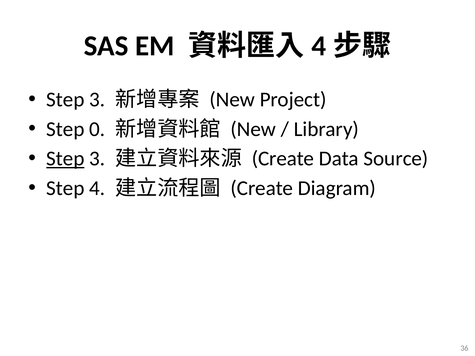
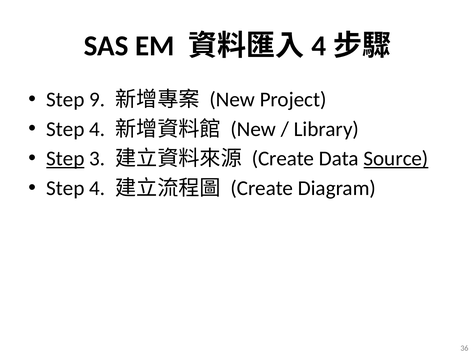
3 at (97, 100): 3 -> 9
0 at (97, 129): 0 -> 4
Source underline: none -> present
